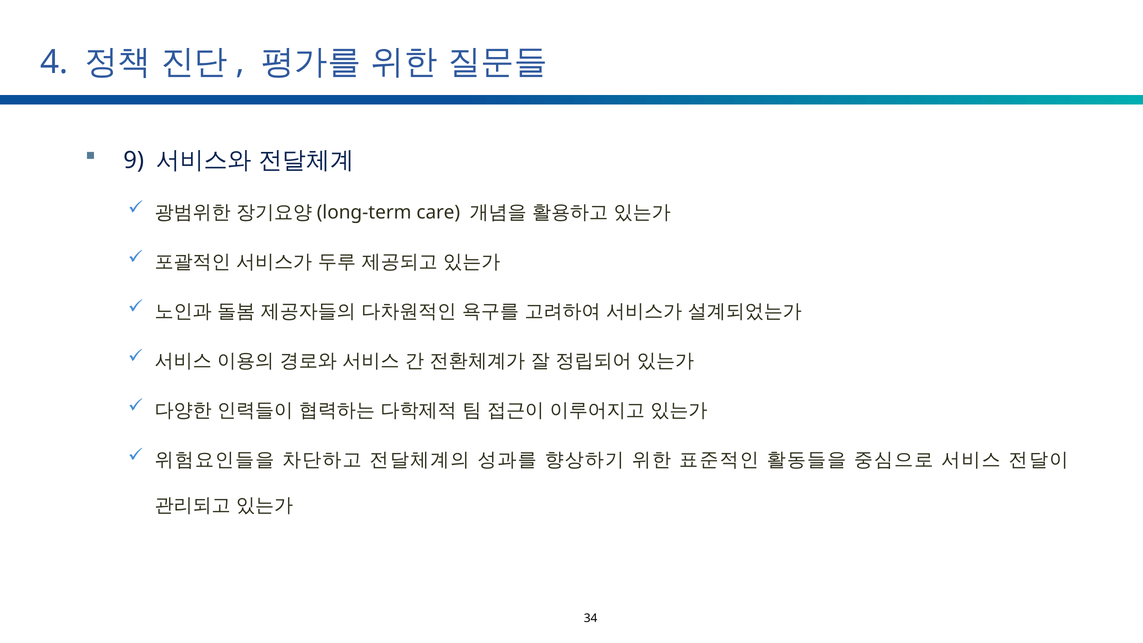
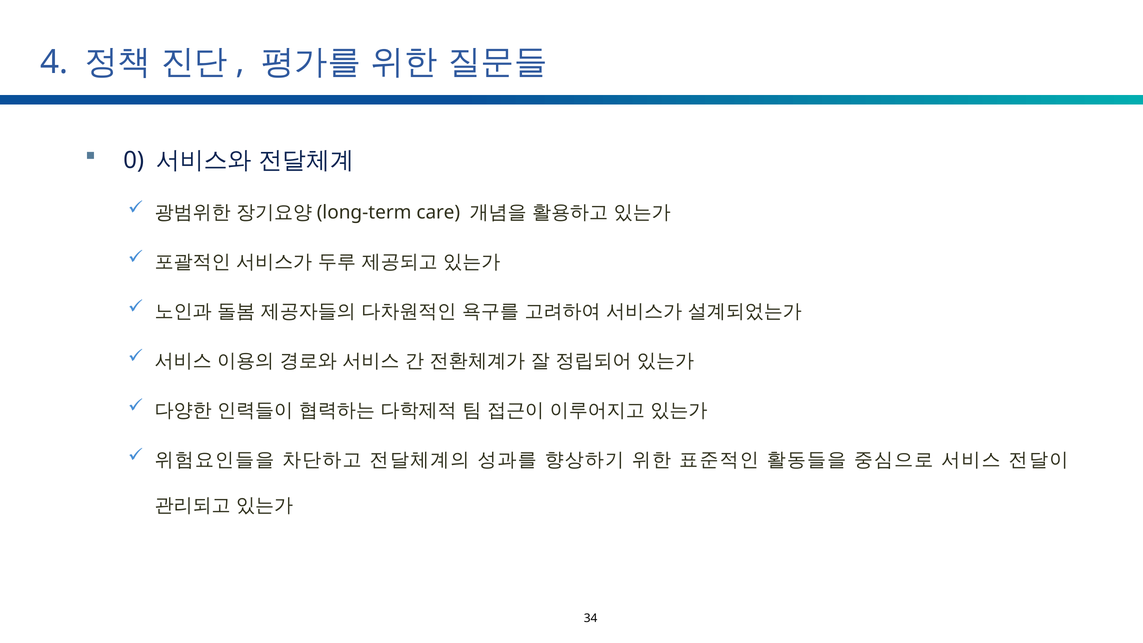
9: 9 -> 0
